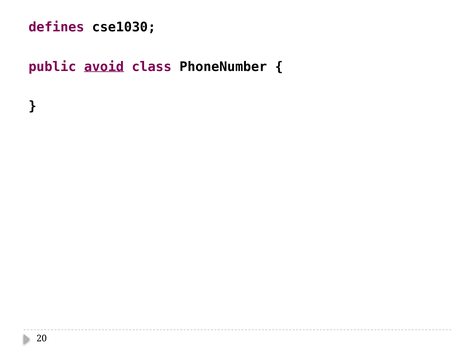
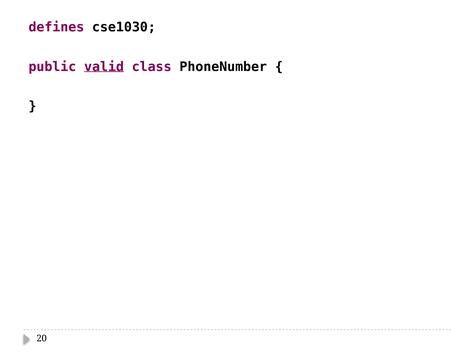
avoid: avoid -> valid
